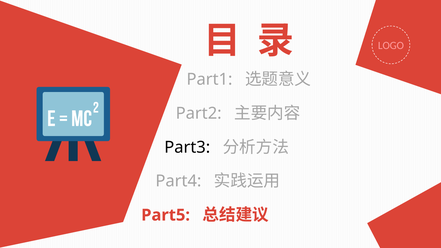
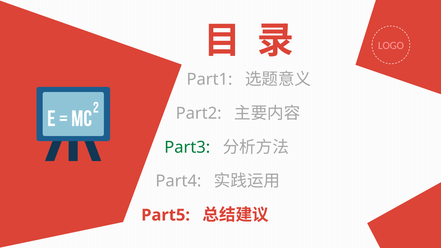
Part3 colour: black -> green
